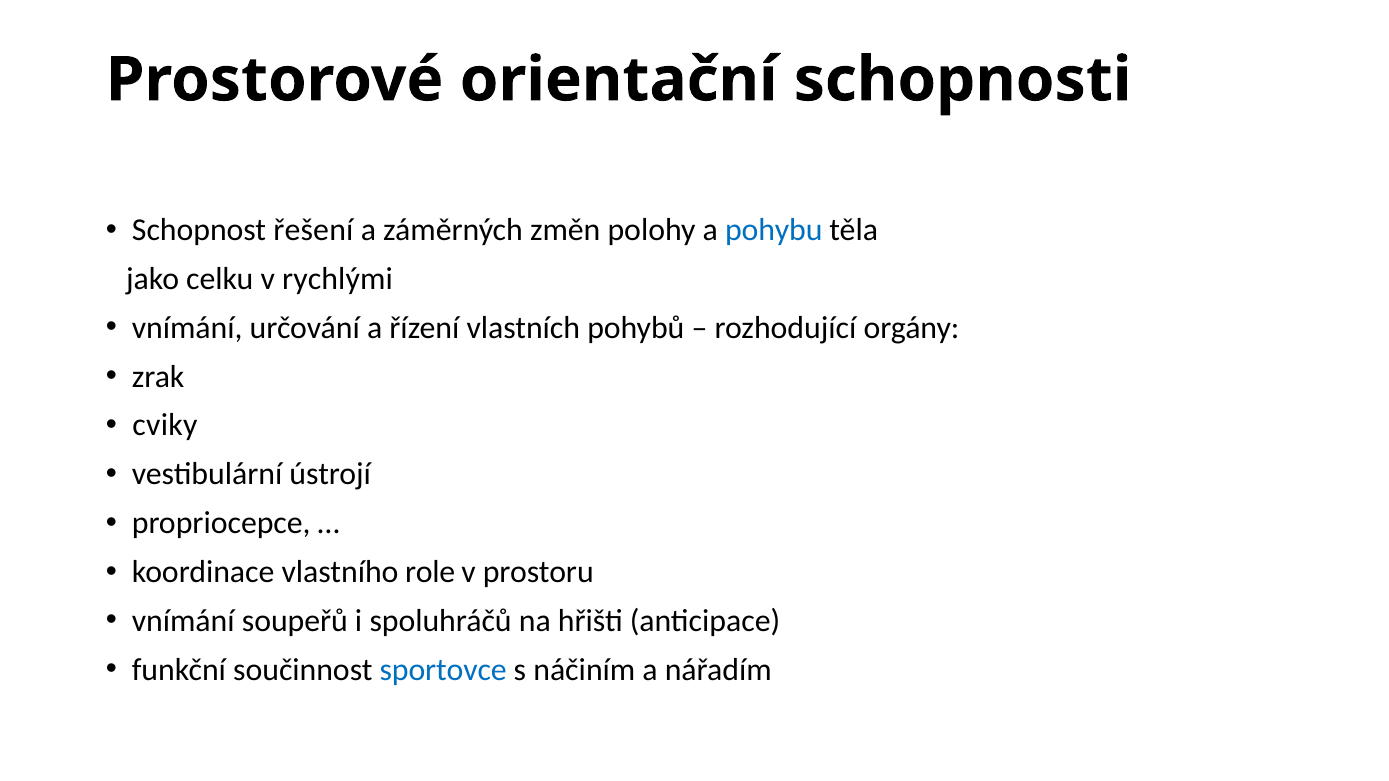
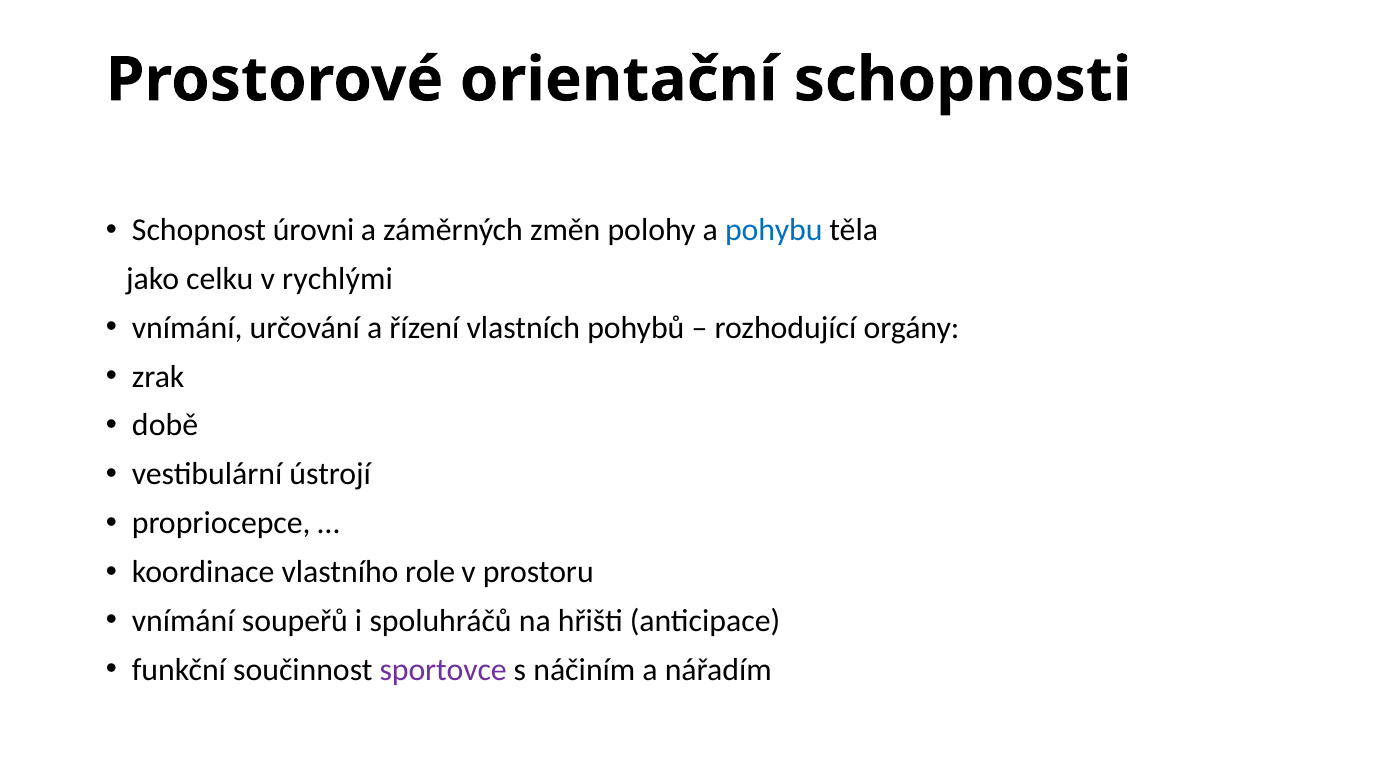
řešení: řešení -> úrovni
cviky: cviky -> době
sportovce colour: blue -> purple
